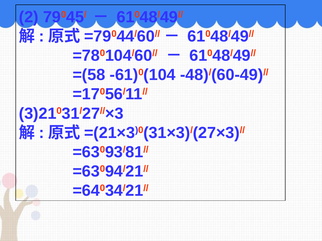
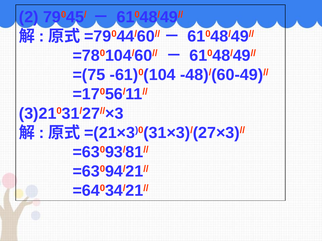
=(58: =(58 -> =(75
